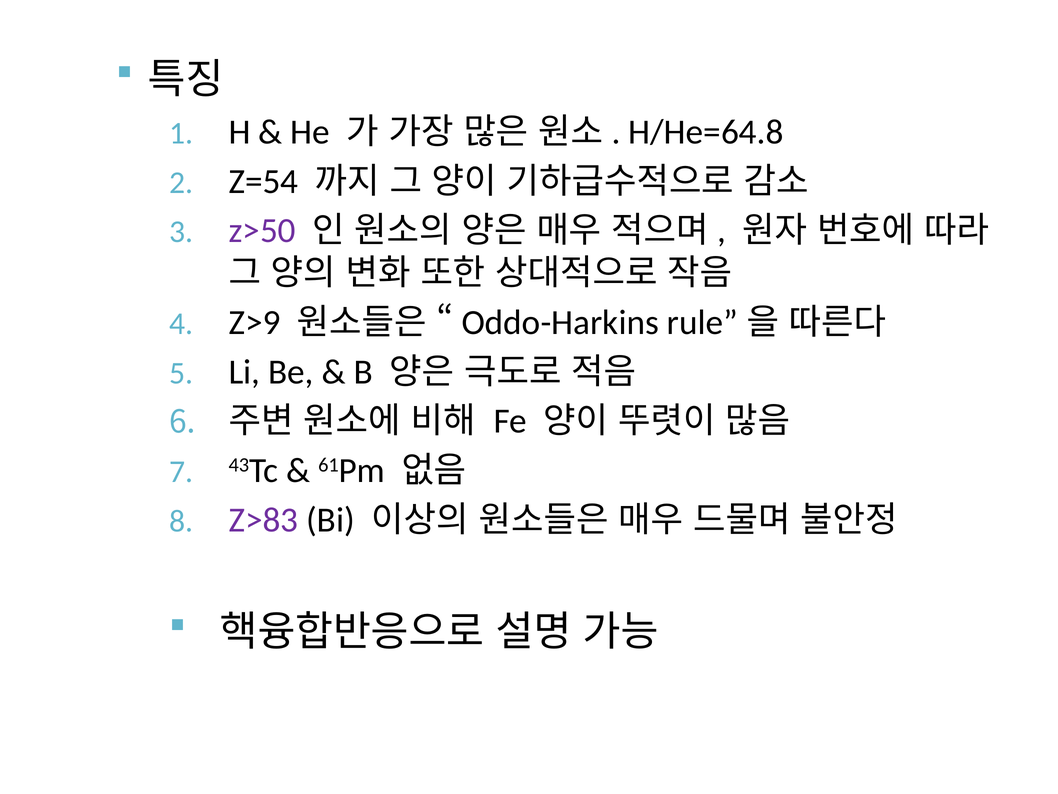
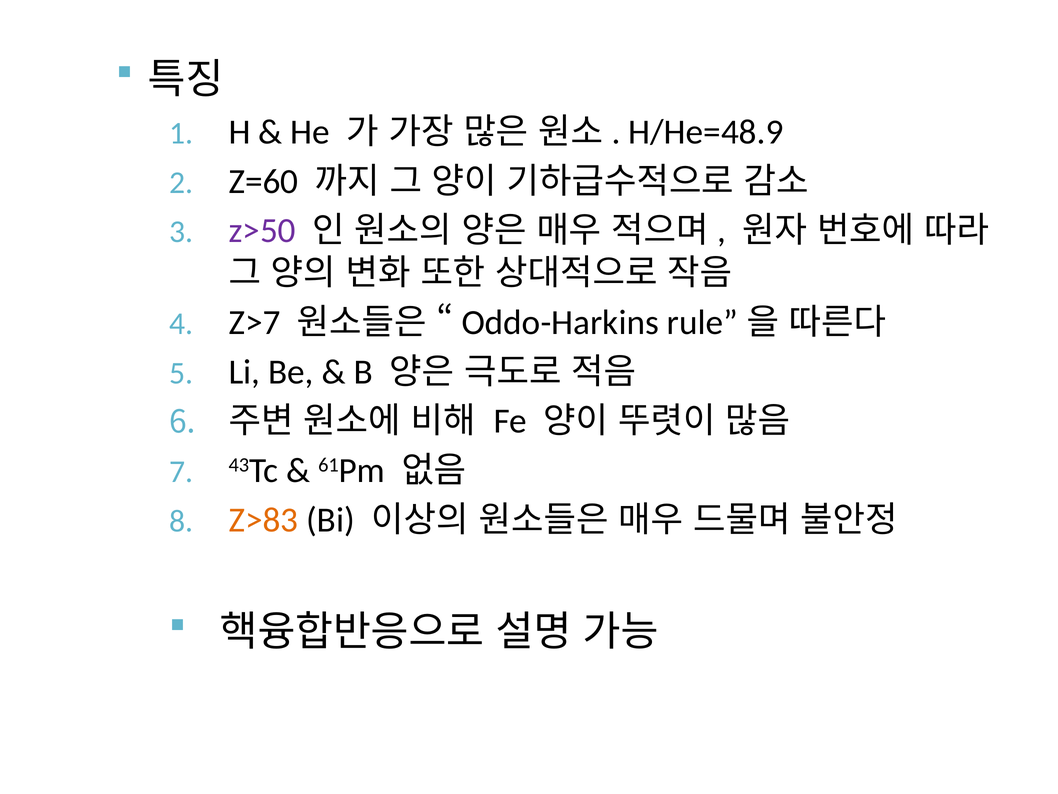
H/He=64.8: H/He=64.8 -> H/He=48.9
Z=54: Z=54 -> Z=60
Z>9: Z>9 -> Z>7
Z>83 colour: purple -> orange
